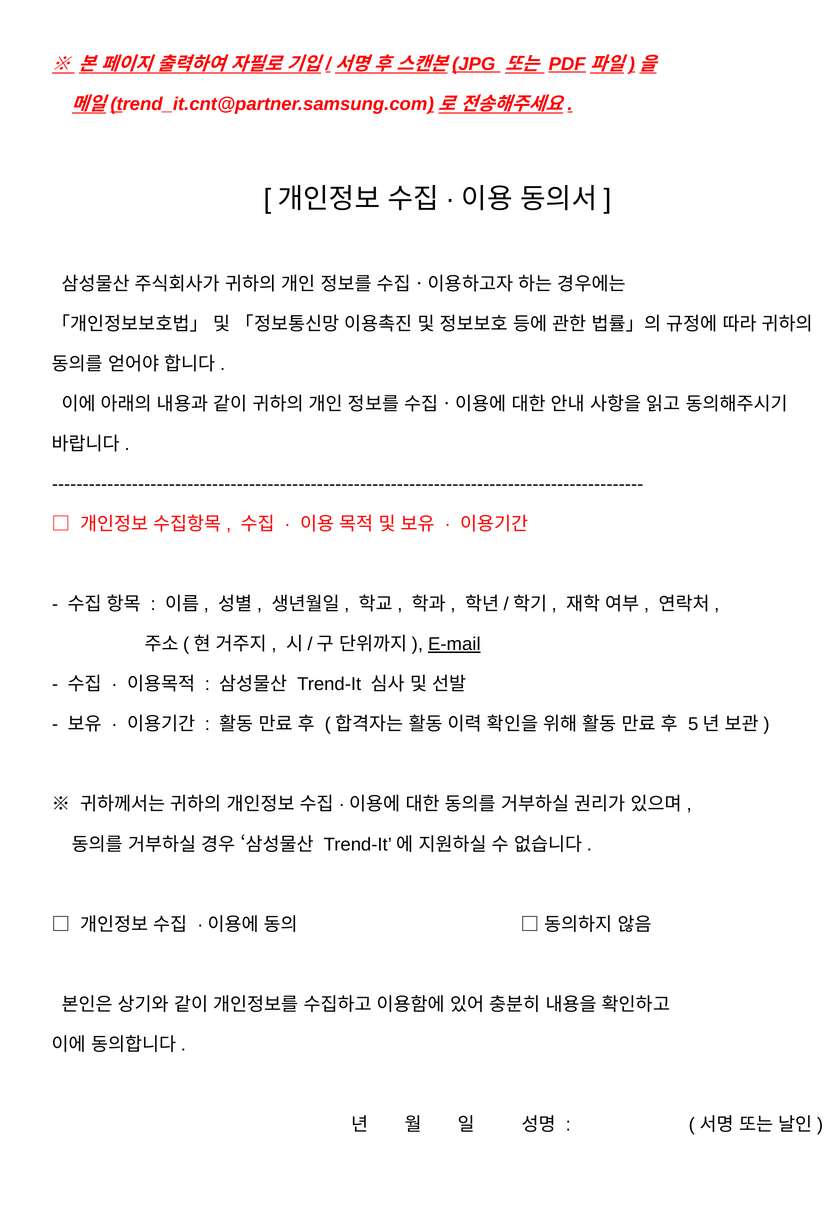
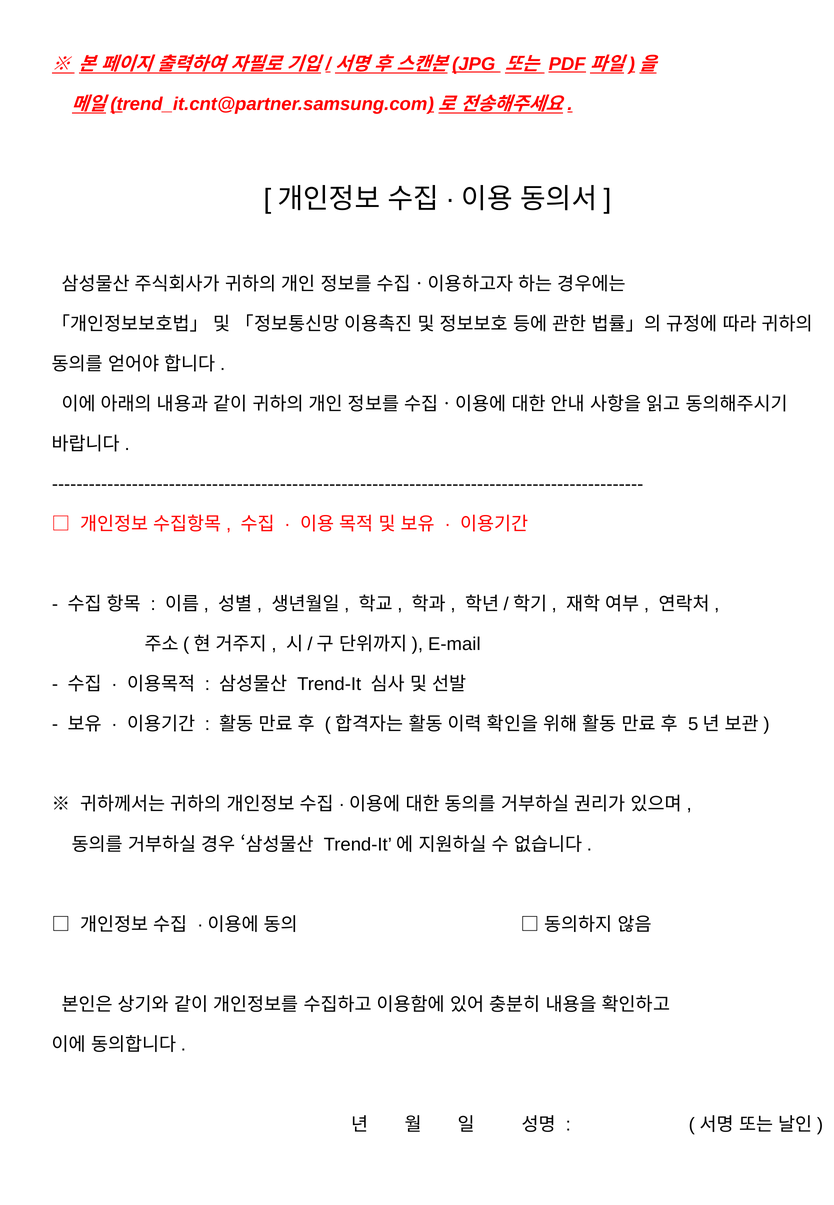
E-mail underline: present -> none
